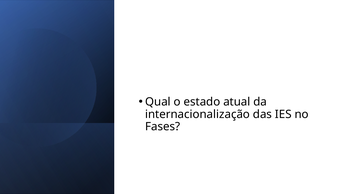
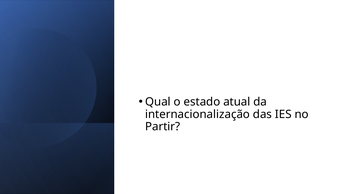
Fases: Fases -> Partir
